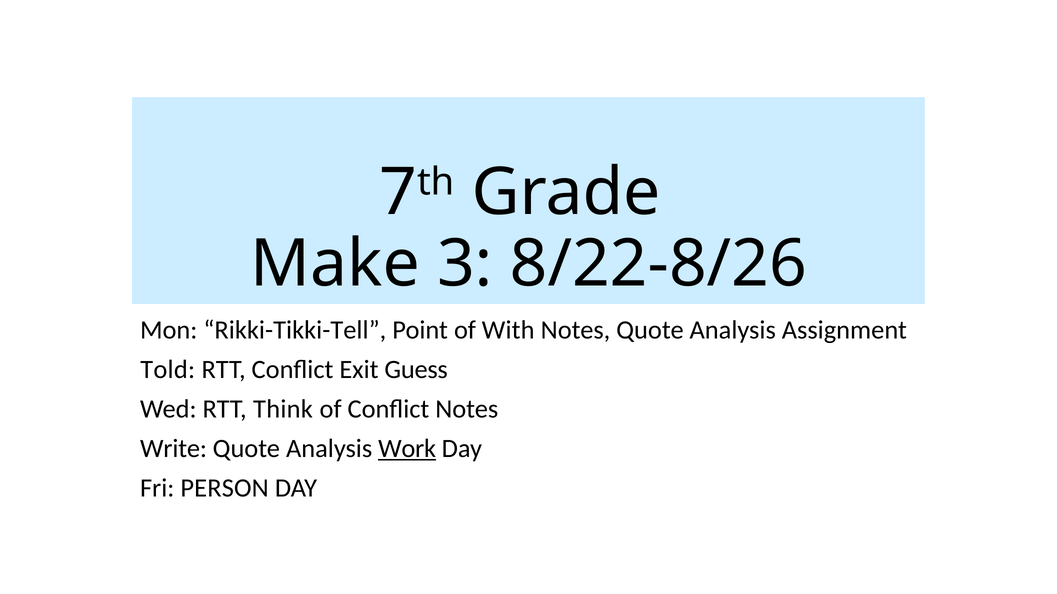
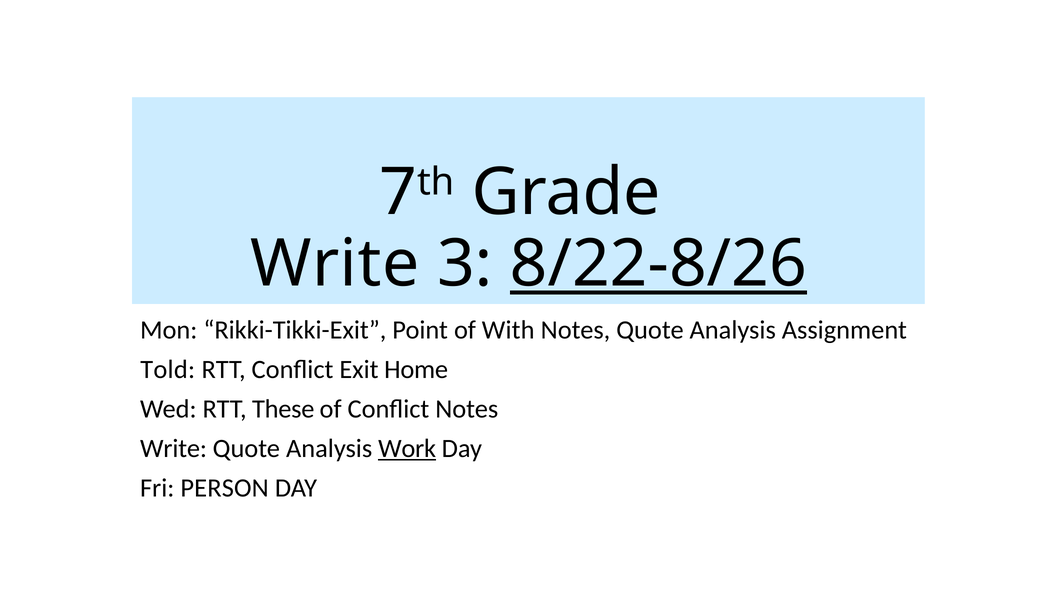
Make at (335, 264): Make -> Write
8/22-8/26 underline: none -> present
Rikki-Tikki-Tell: Rikki-Tikki-Tell -> Rikki-Tikki-Exit
Guess: Guess -> Home
Think: Think -> These
